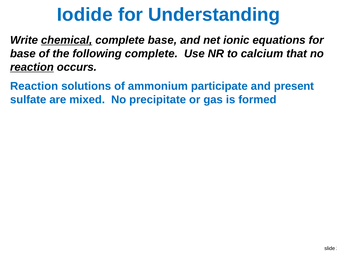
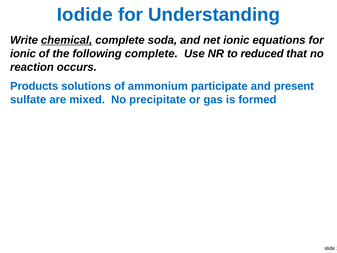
complete base: base -> soda
base at (23, 54): base -> ionic
calcium: calcium -> reduced
reaction at (32, 67) underline: present -> none
Reaction at (34, 86): Reaction -> Products
